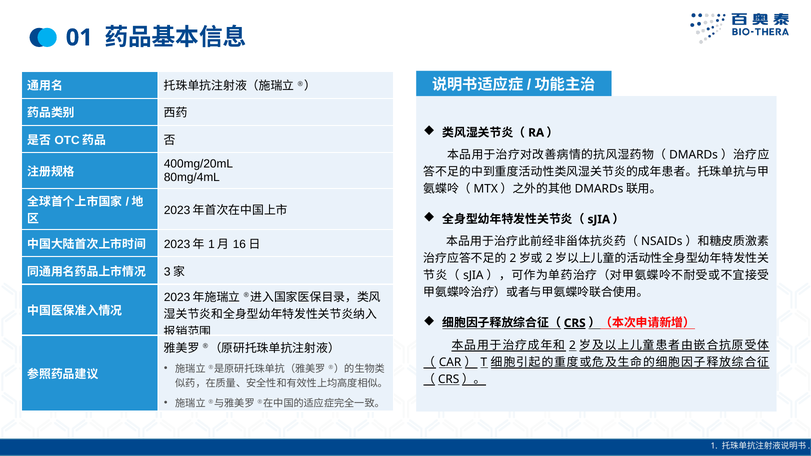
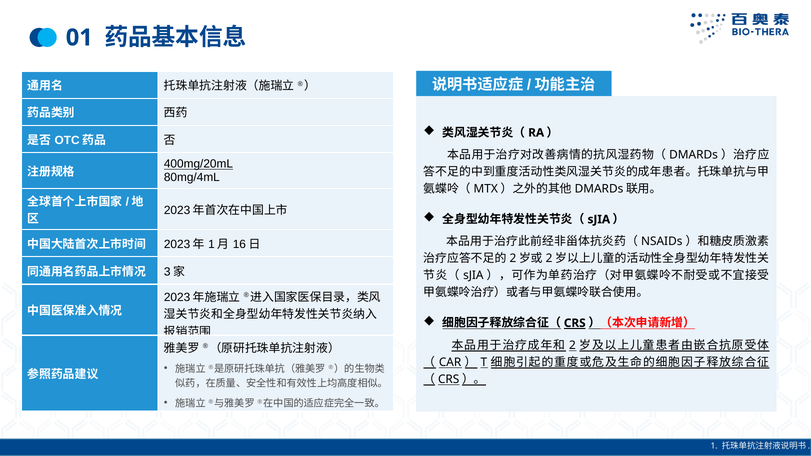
400mg/20mL underline: none -> present
